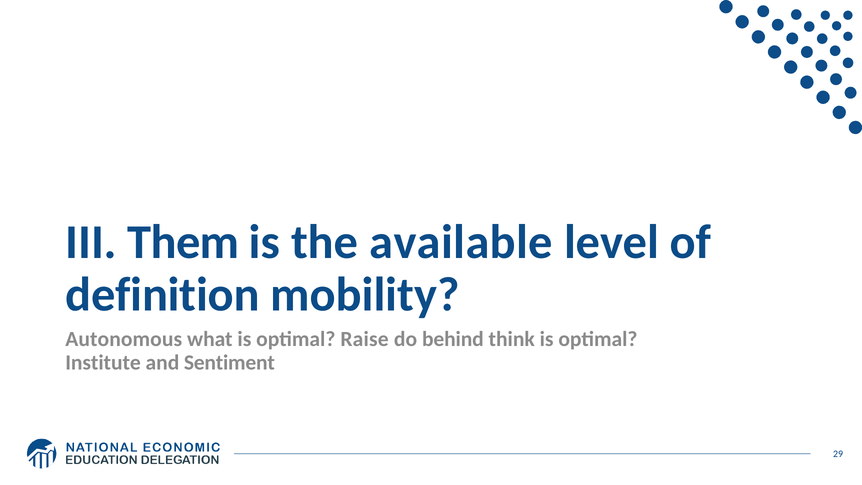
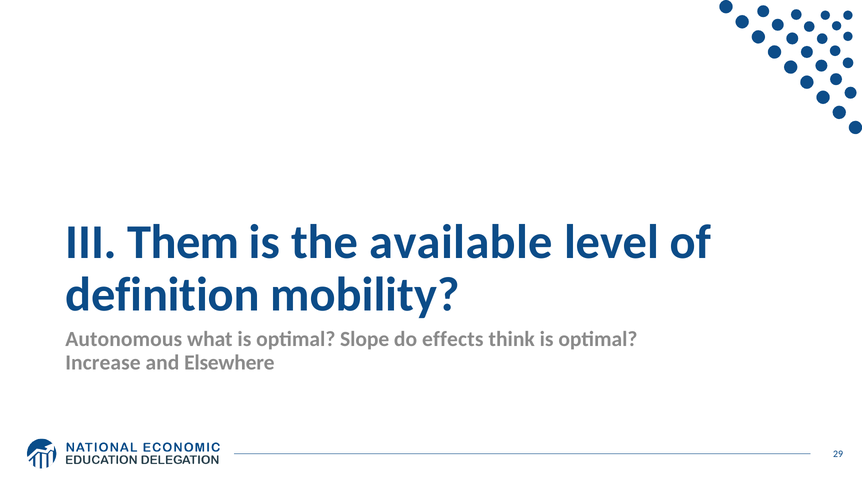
Raise: Raise -> Slope
behind: behind -> effects
Institute: Institute -> Increase
Sentiment: Sentiment -> Elsewhere
